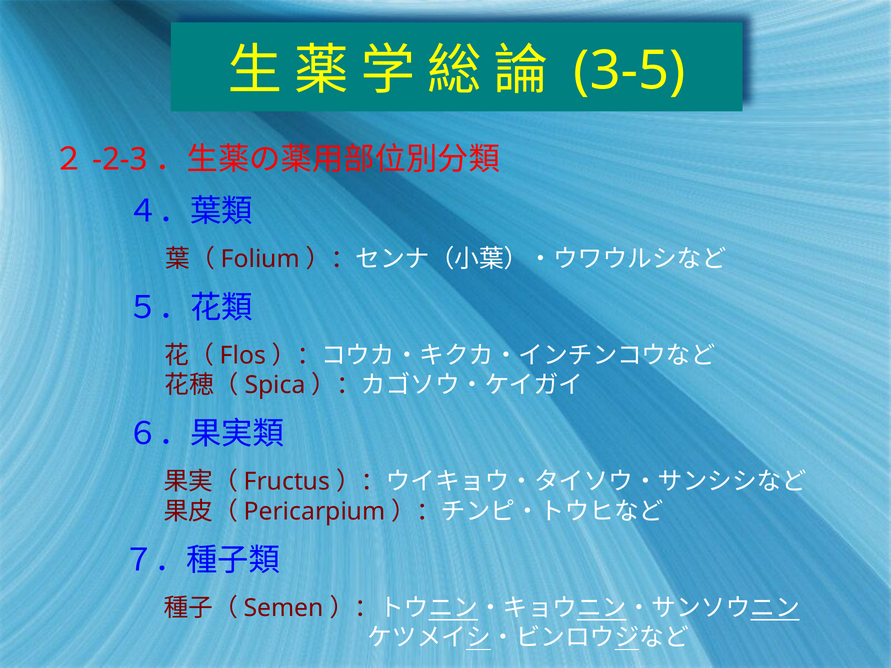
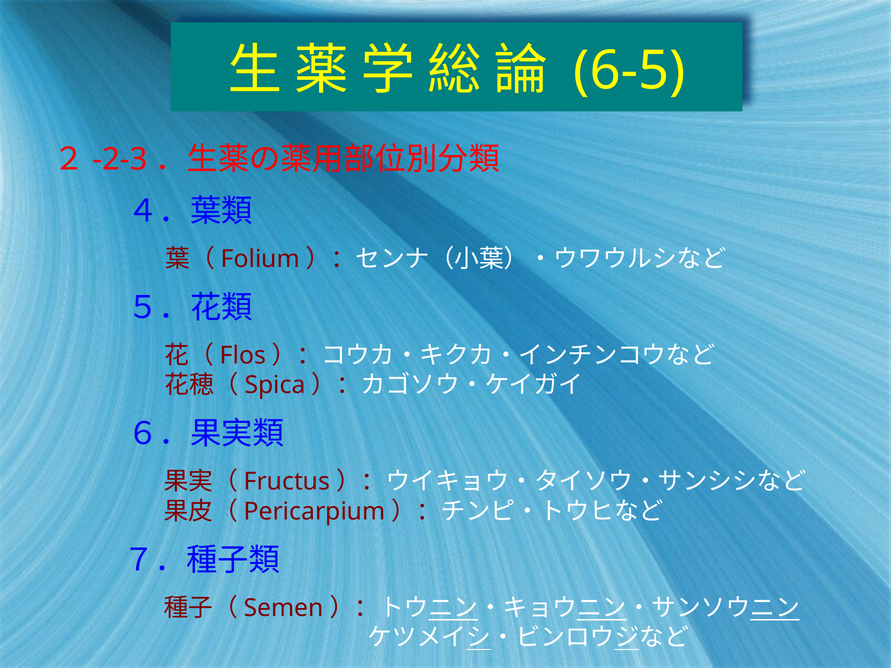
3-5: 3-5 -> 6-5
